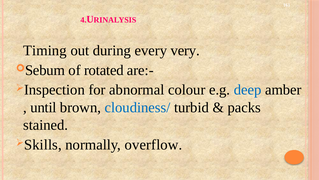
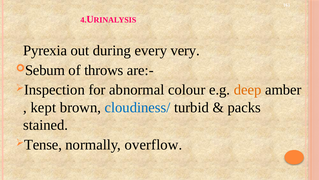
Timing: Timing -> Pyrexia
rotated: rotated -> throws
deep colour: blue -> orange
until: until -> kept
Skills: Skills -> Tense
